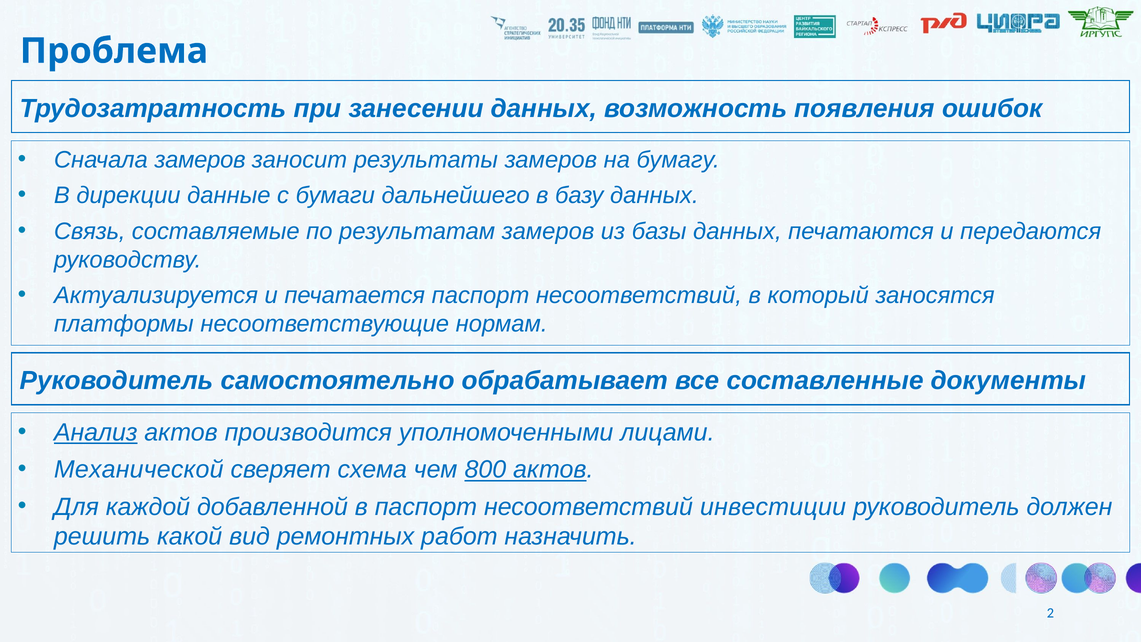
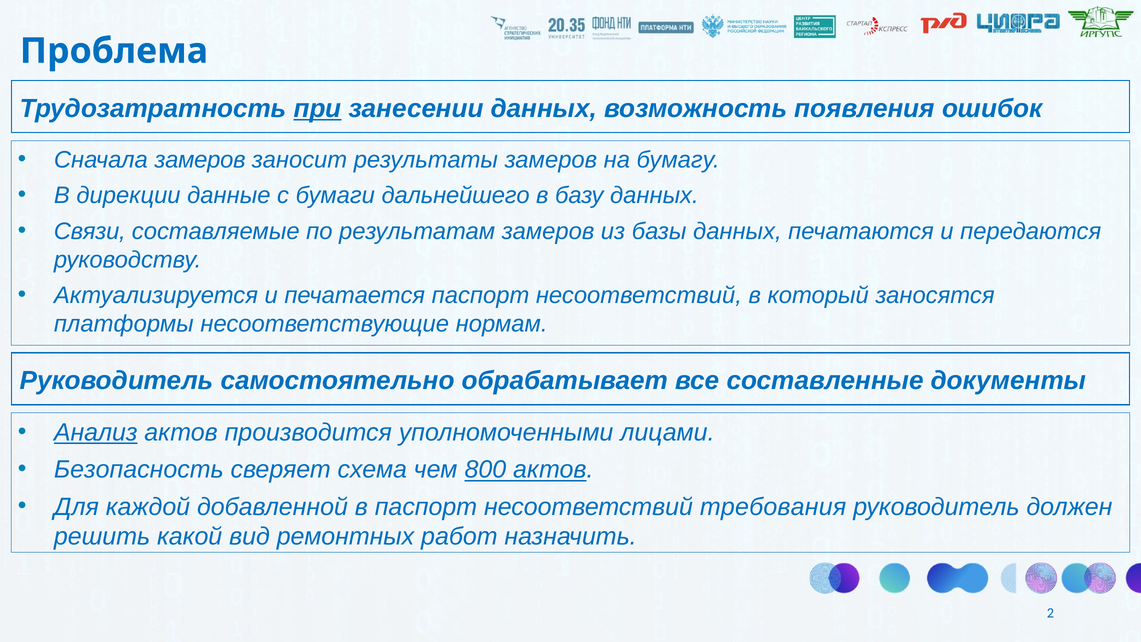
при underline: none -> present
Связь: Связь -> Связи
Механической: Механической -> Безопасность
инвестиции: инвестиции -> требования
